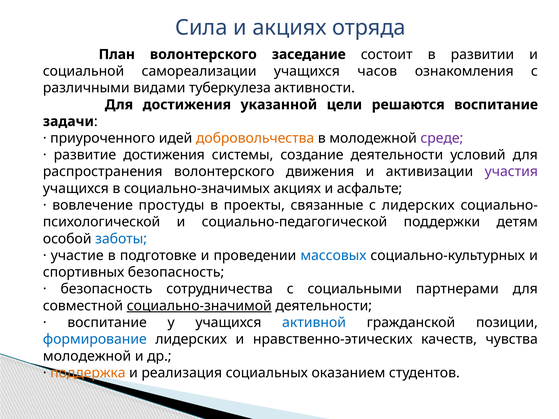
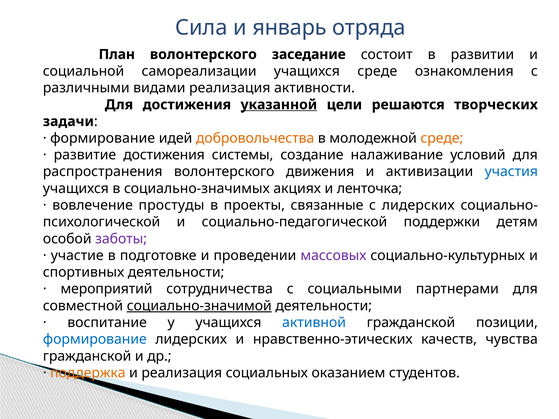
и акциях: акциях -> январь
учащихся часов: часов -> среде
видами туберкулеза: туберкулеза -> реализация
указанной underline: none -> present
решаются воспитание: воспитание -> творческих
приуроченного at (103, 138): приуроченного -> формирование
среде at (442, 138) colour: purple -> orange
создание деятельности: деятельности -> налаживание
участия colour: purple -> blue
асфальте: асфальте -> ленточка
заботы colour: blue -> purple
массовых colour: blue -> purple
спортивных безопасность: безопасность -> деятельности
безопасность at (106, 289): безопасность -> мероприятий
молодежной at (87, 356): молодежной -> гражданской
